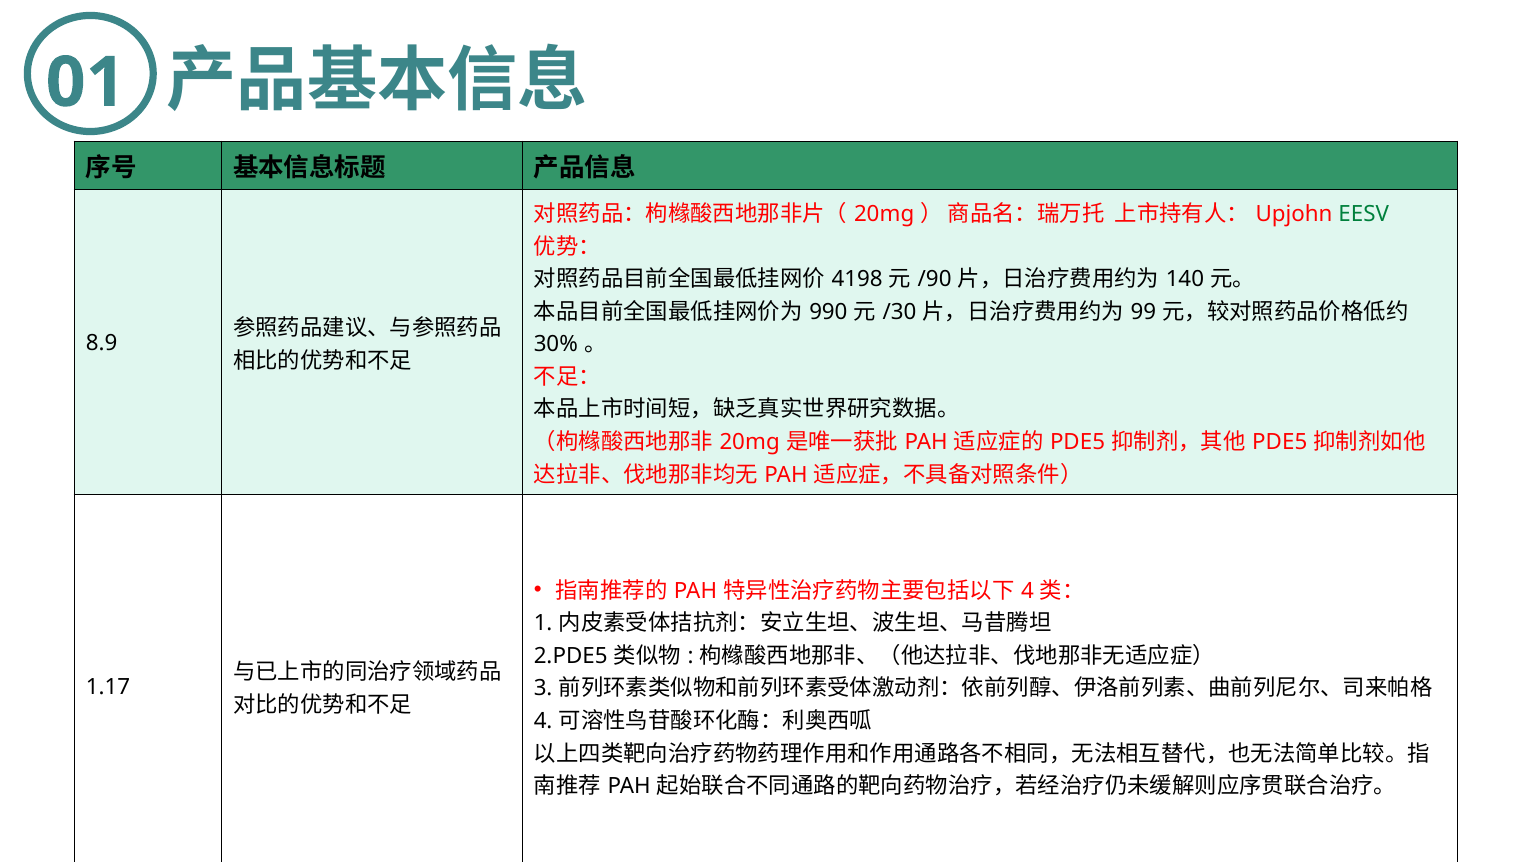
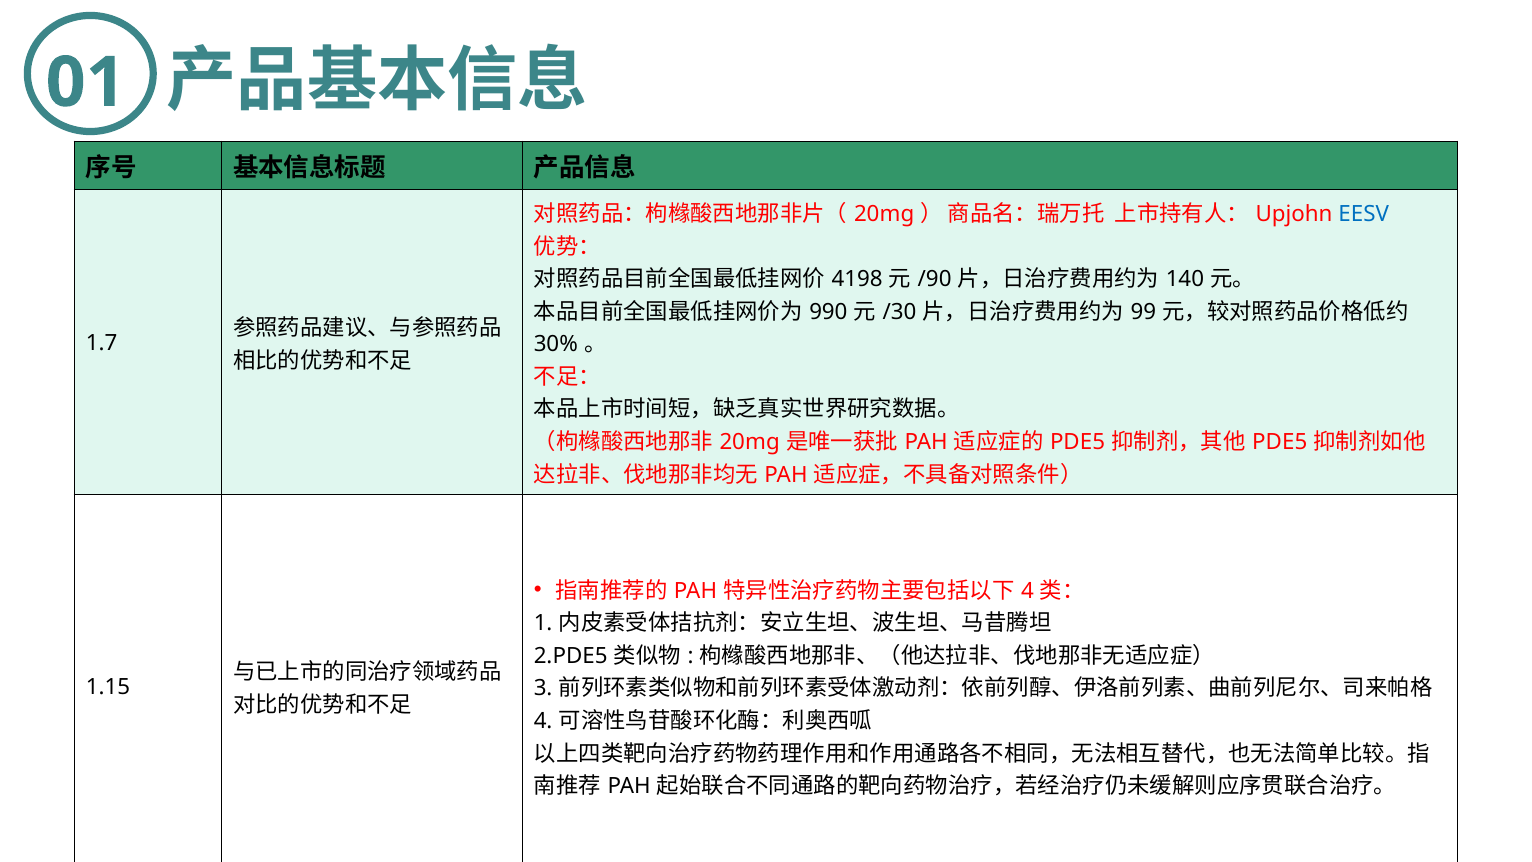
EESV colour: green -> blue
8.9: 8.9 -> 1.7
1.17: 1.17 -> 1.15
